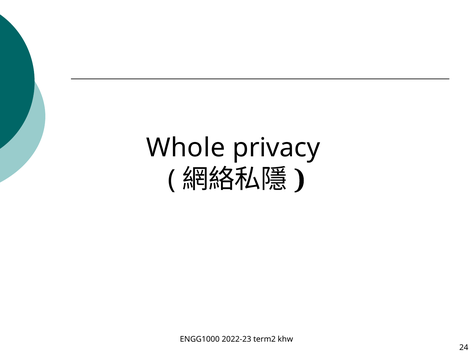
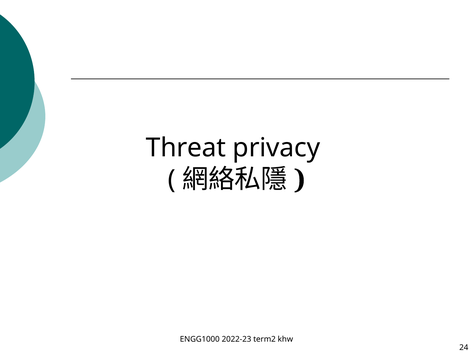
Whole: Whole -> Threat
